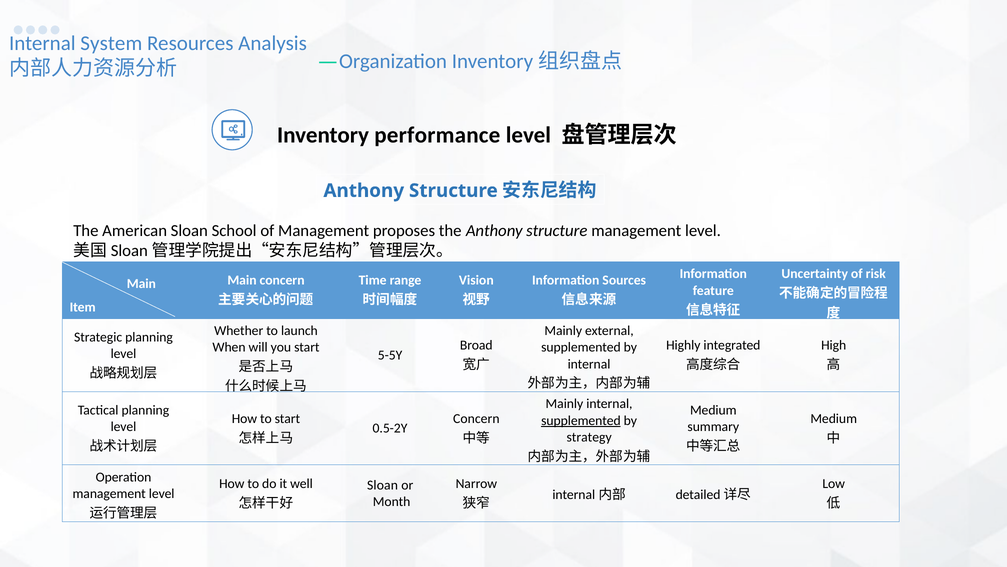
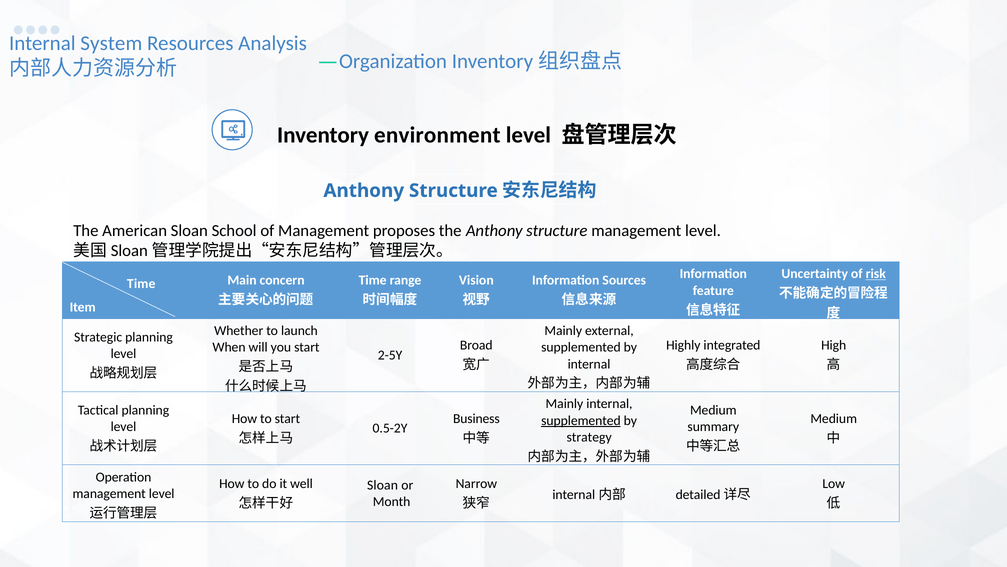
performance: performance -> environment
risk underline: none -> present
Main at (141, 284): Main -> Time
5-5Y: 5-5Y -> 2-5Y
Concern at (476, 418): Concern -> Business
